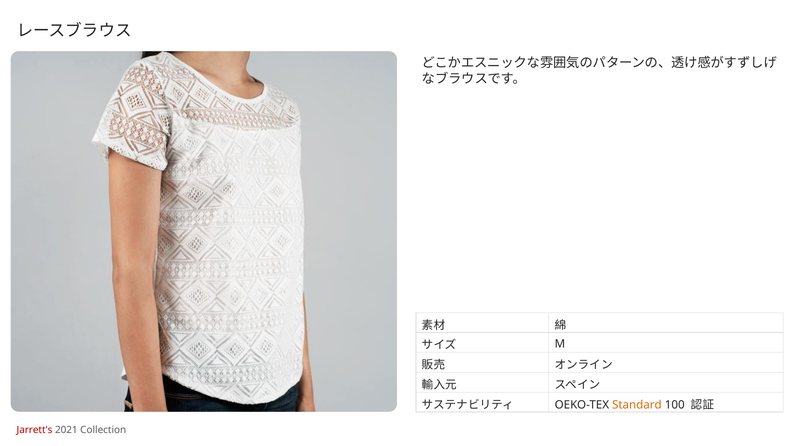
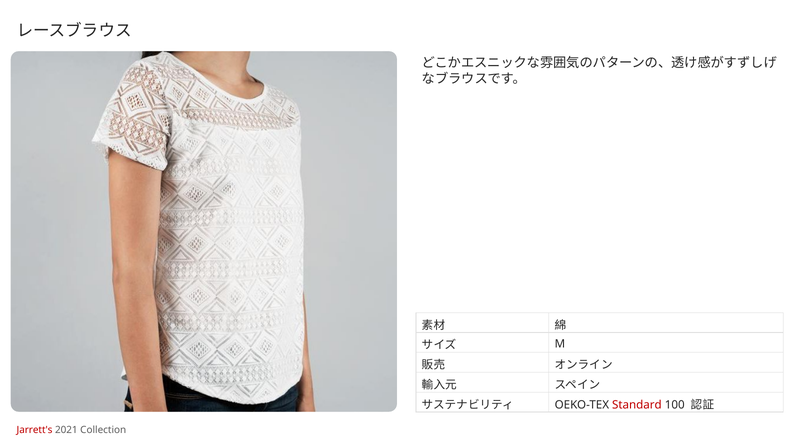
Standard colour: orange -> red
